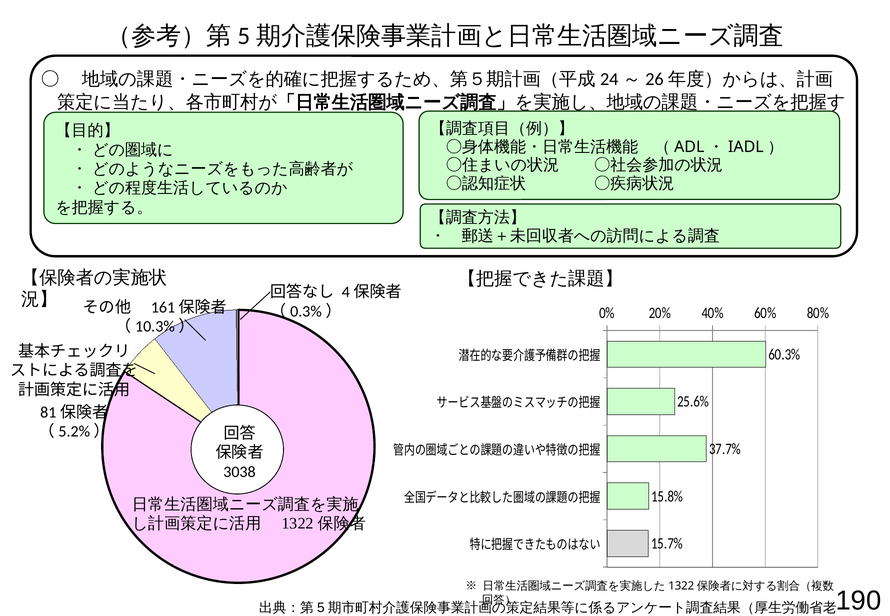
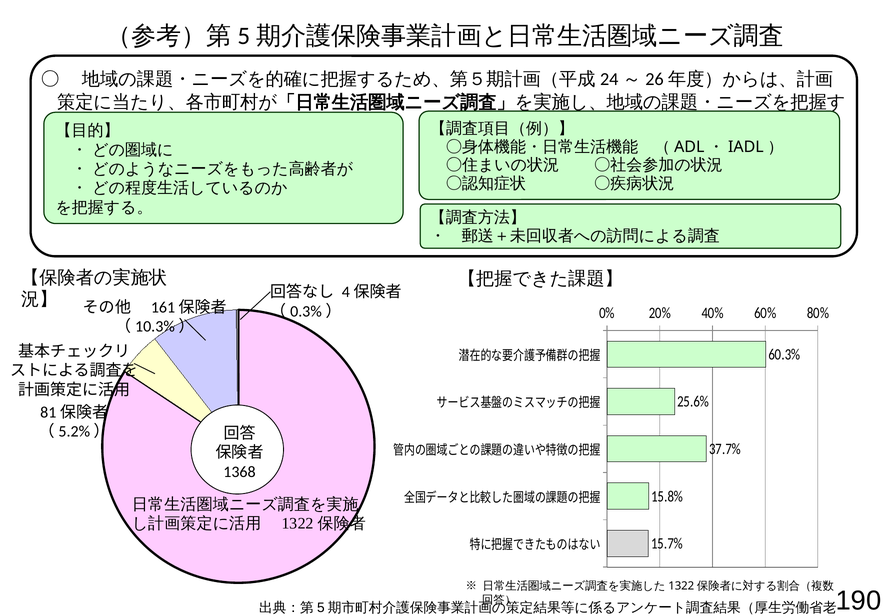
3038: 3038 -> 1368
